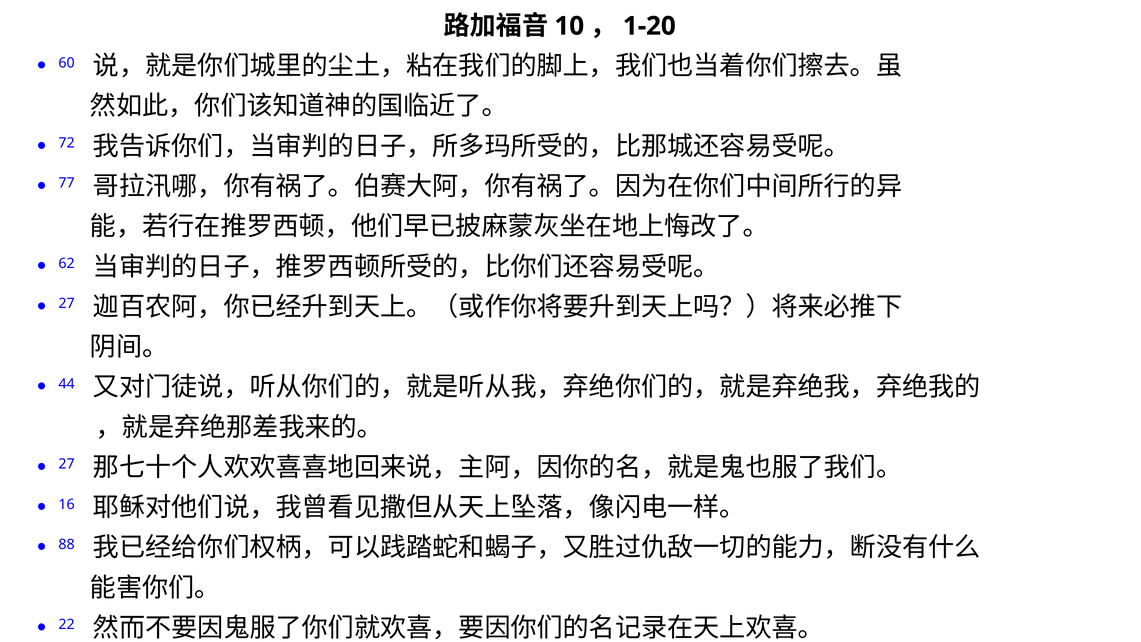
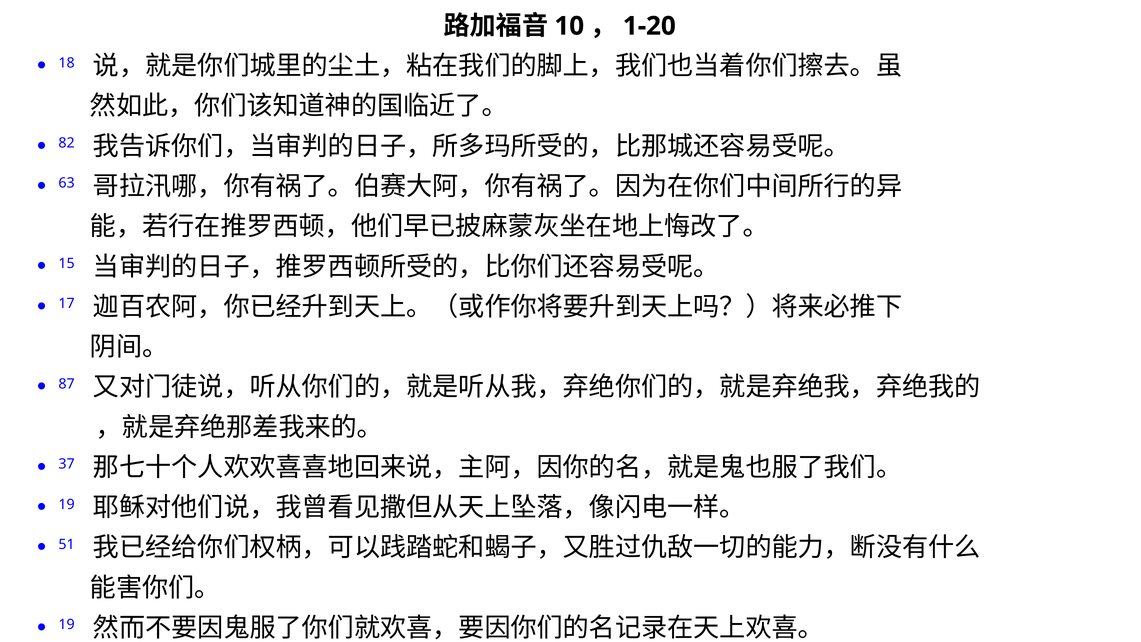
60: 60 -> 18
72: 72 -> 82
77: 77 -> 63
62: 62 -> 15
27 at (67, 304): 27 -> 17
44: 44 -> 87
27 at (67, 464): 27 -> 37
16 at (67, 504): 16 -> 19
88: 88 -> 51
22 at (67, 625): 22 -> 19
